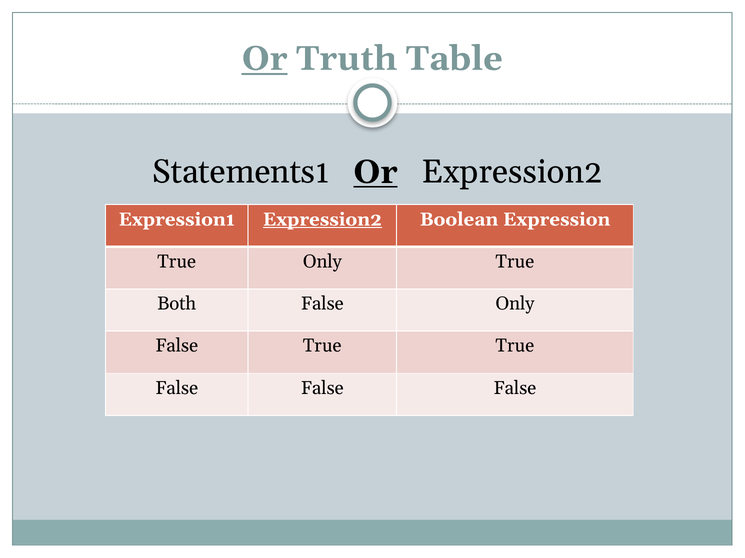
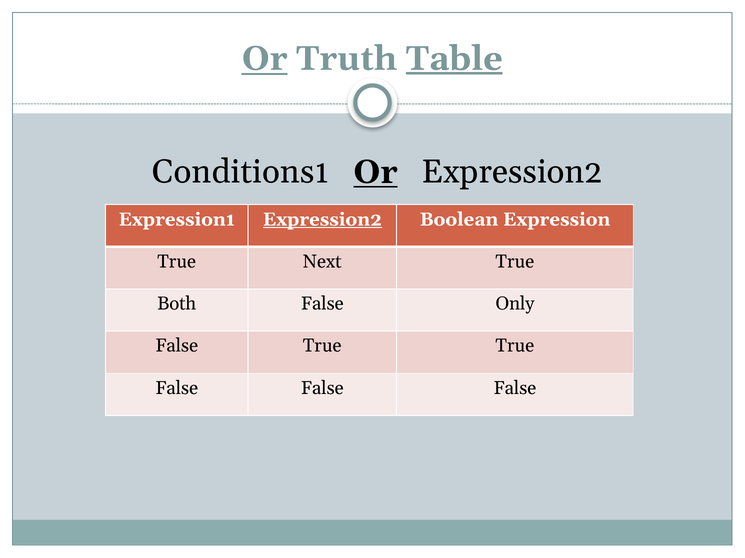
Table underline: none -> present
Statements1: Statements1 -> Conditions1
True Only: Only -> Next
